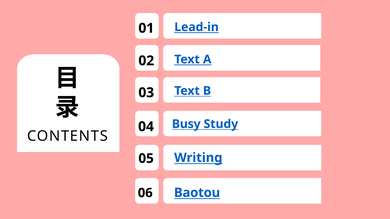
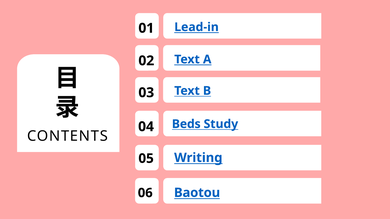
Busy: Busy -> Beds
